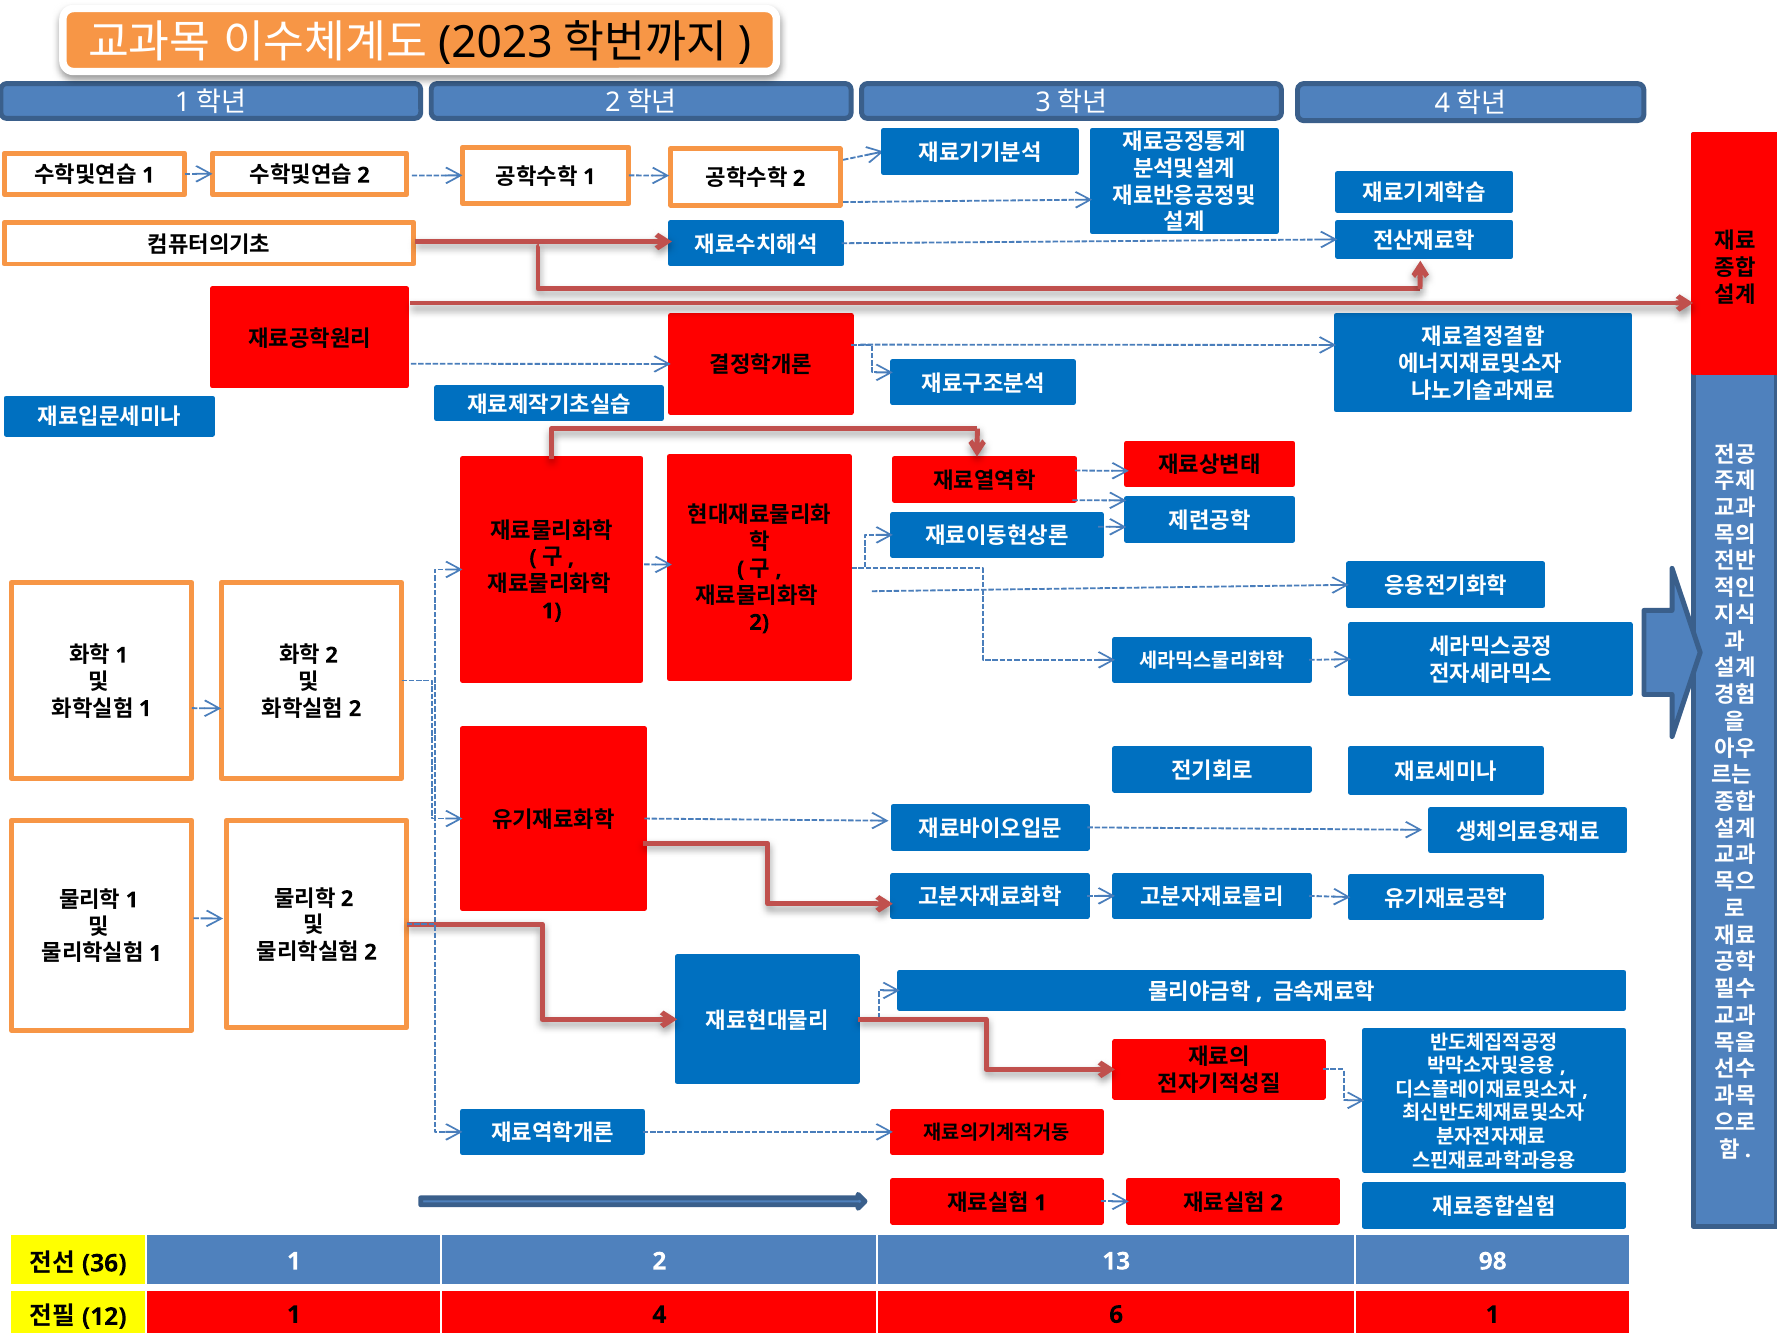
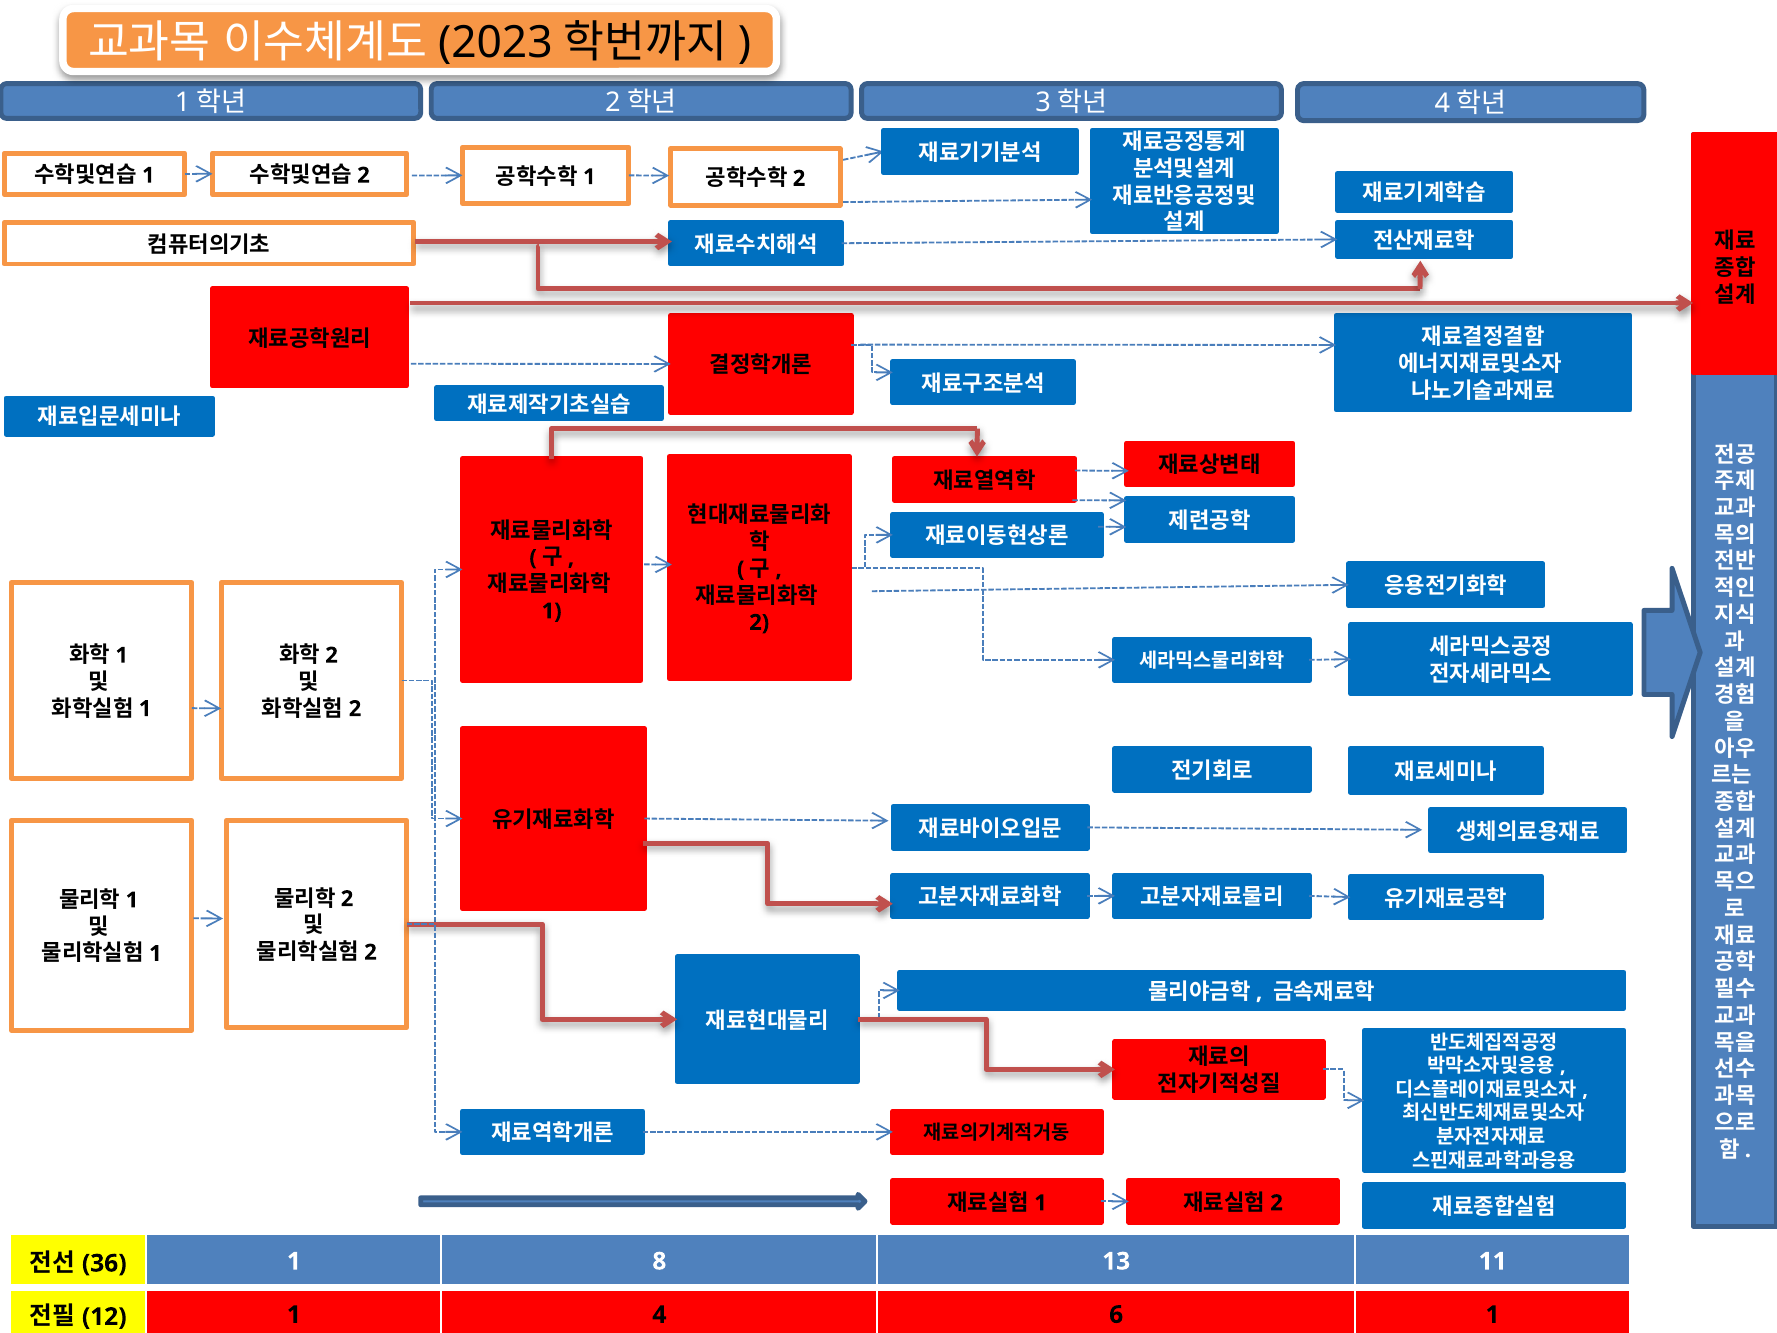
1 2: 2 -> 8
98: 98 -> 11
